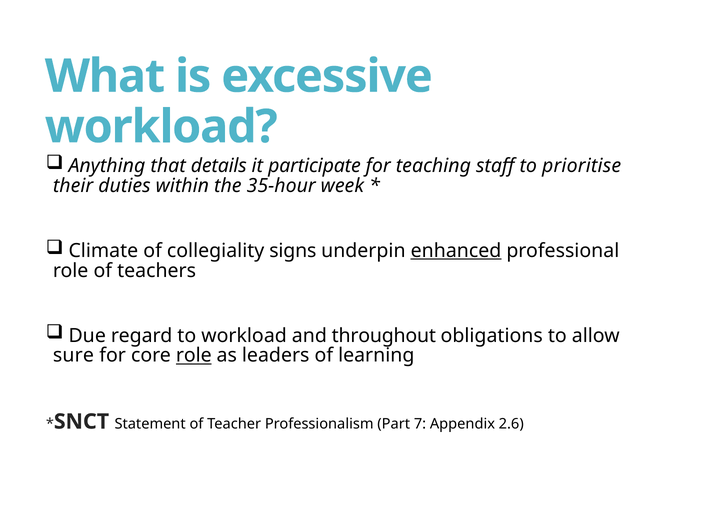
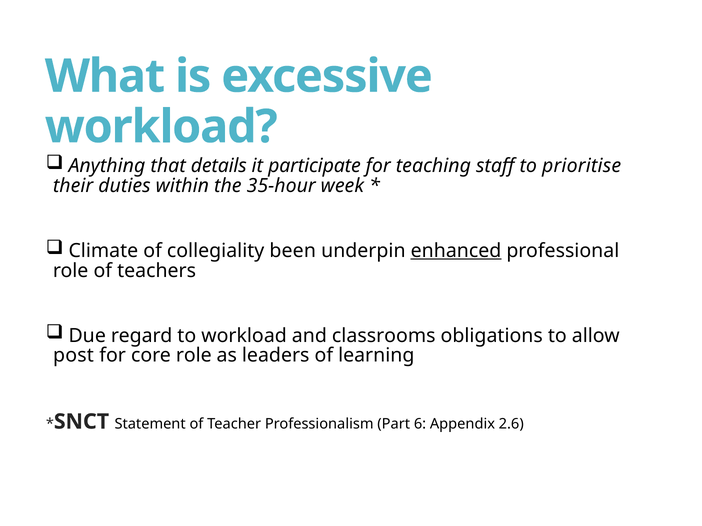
signs: signs -> been
throughout: throughout -> classrooms
sure: sure -> post
role at (194, 356) underline: present -> none
7: 7 -> 6
